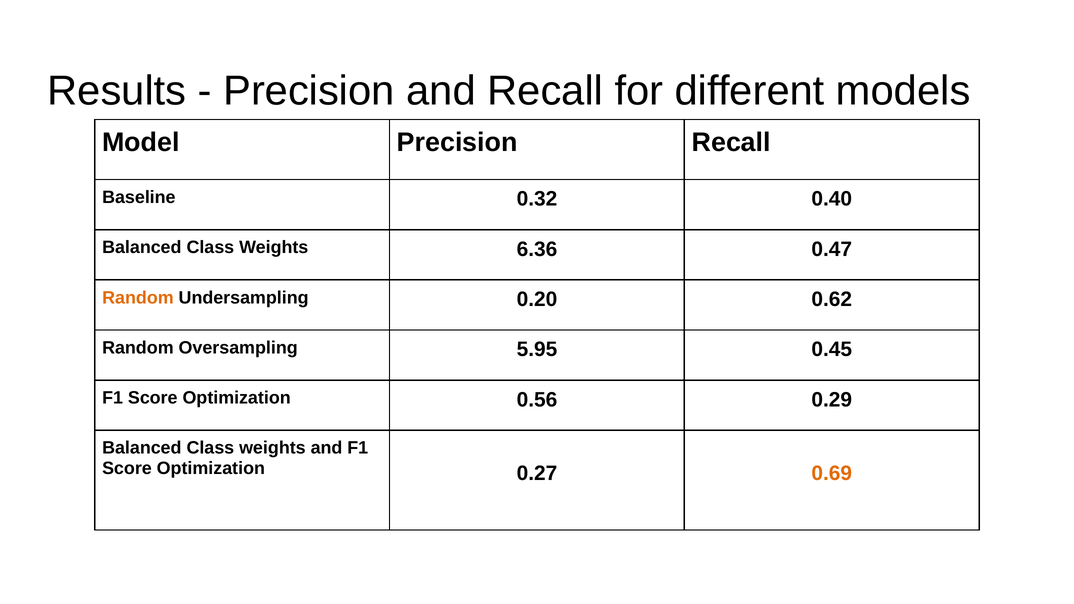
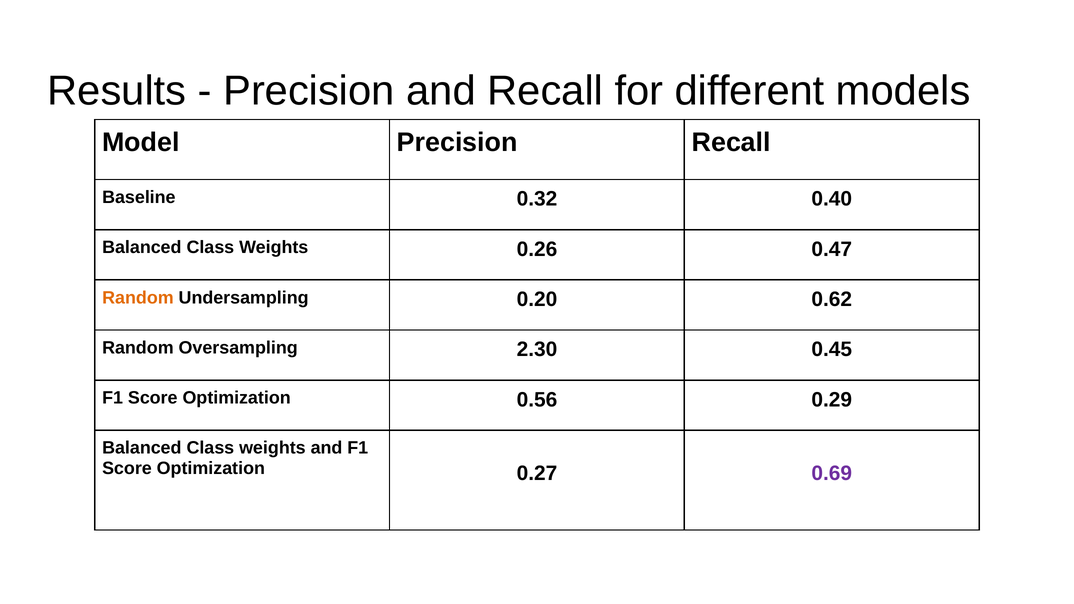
6.36: 6.36 -> 0.26
5.95: 5.95 -> 2.30
0.69 colour: orange -> purple
